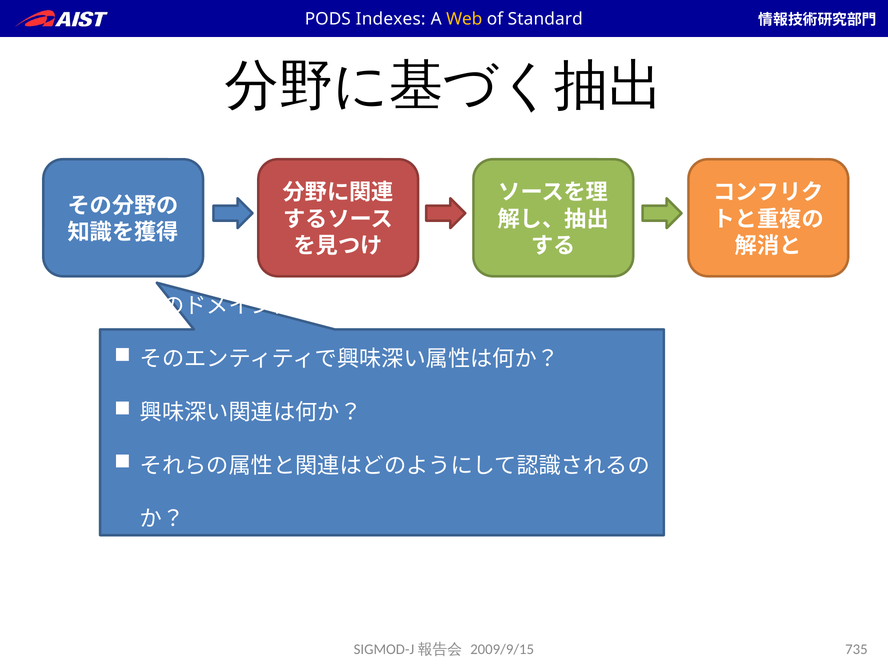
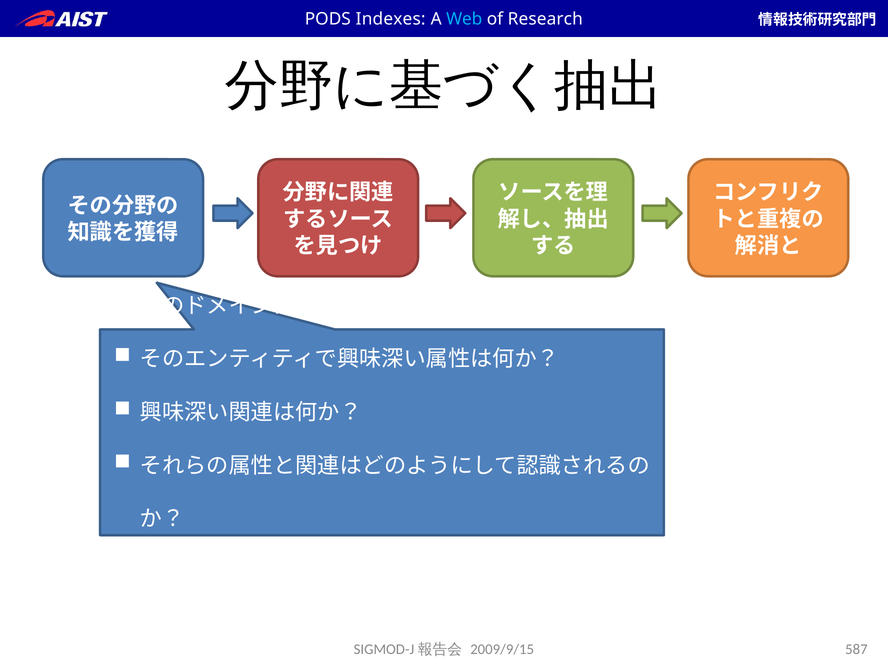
Web colour: yellow -> light blue
Standard: Standard -> Research
735: 735 -> 587
